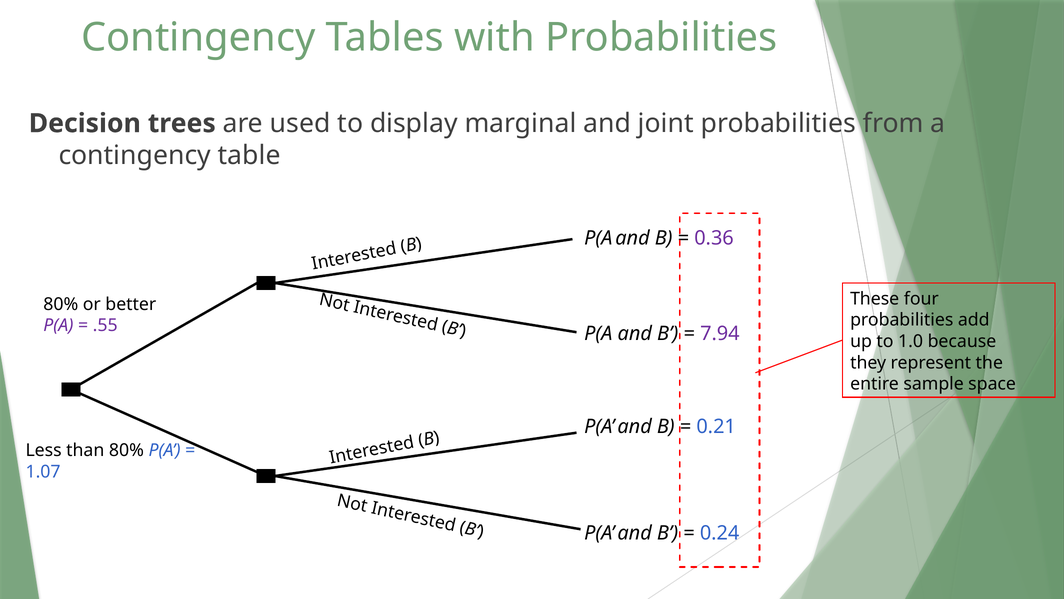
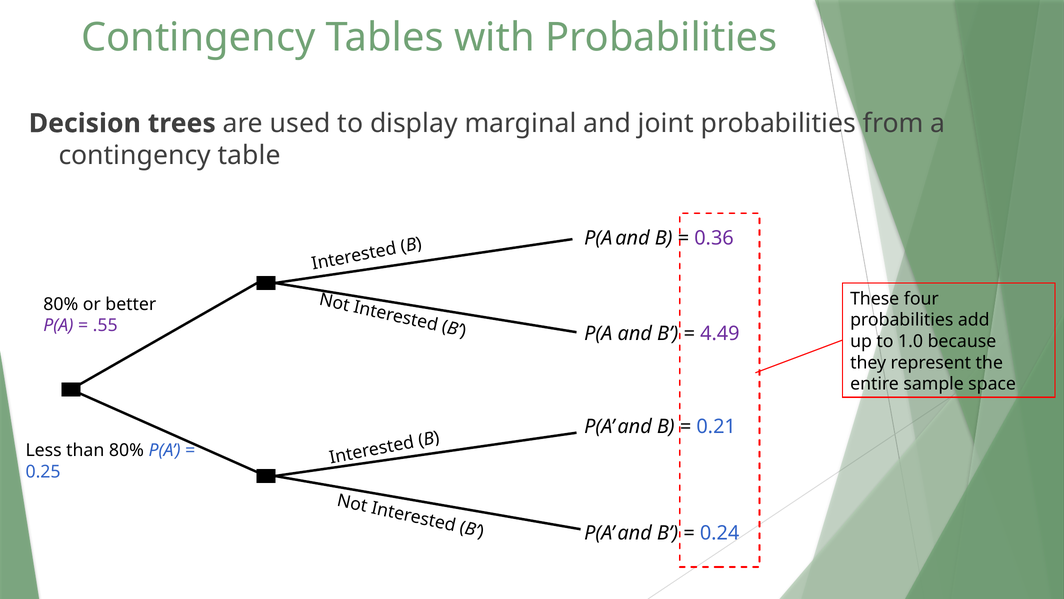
7.94: 7.94 -> 4.49
1.07: 1.07 -> 0.25
